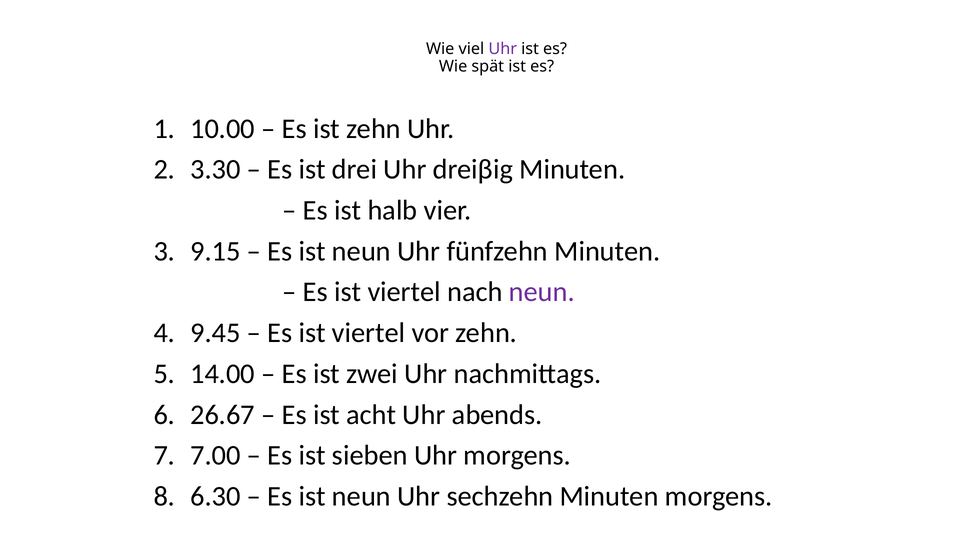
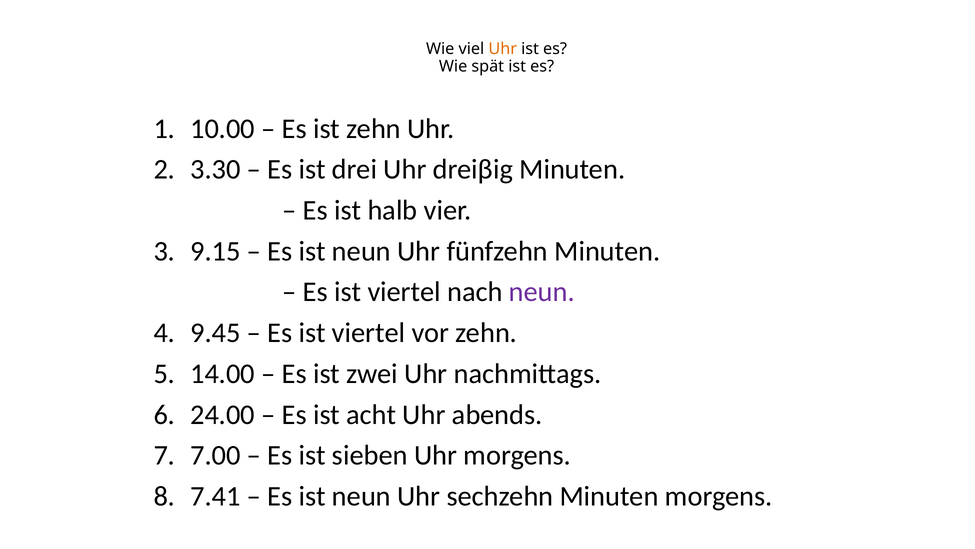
Uhr at (503, 49) colour: purple -> orange
26.67: 26.67 -> 24.00
6.30: 6.30 -> 7.41
